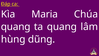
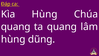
Kìa Maria: Maria -> Hùng
